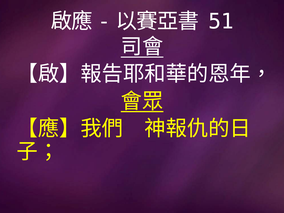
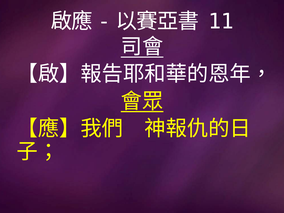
51: 51 -> 11
